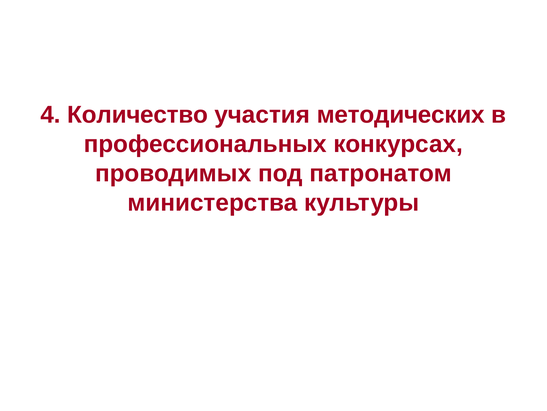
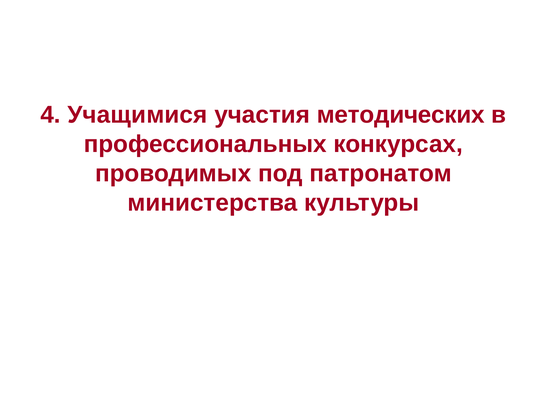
Количество: Количество -> Учащимися
